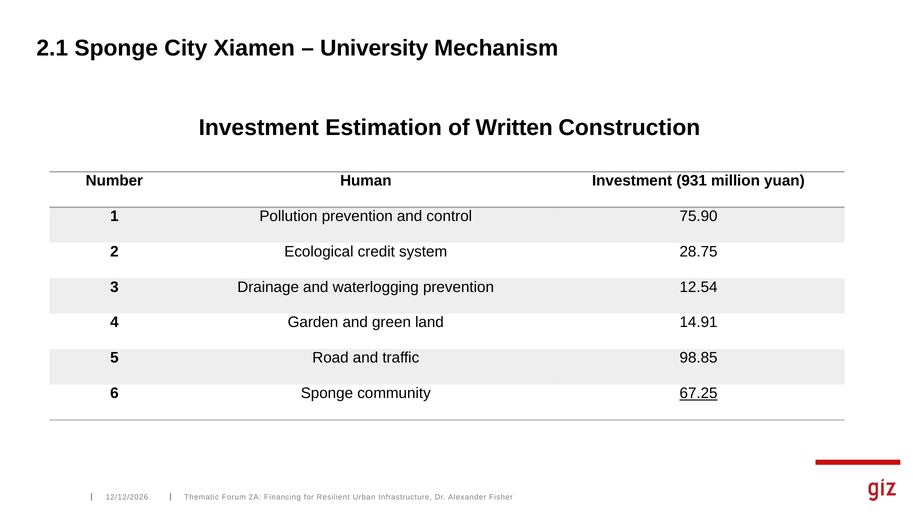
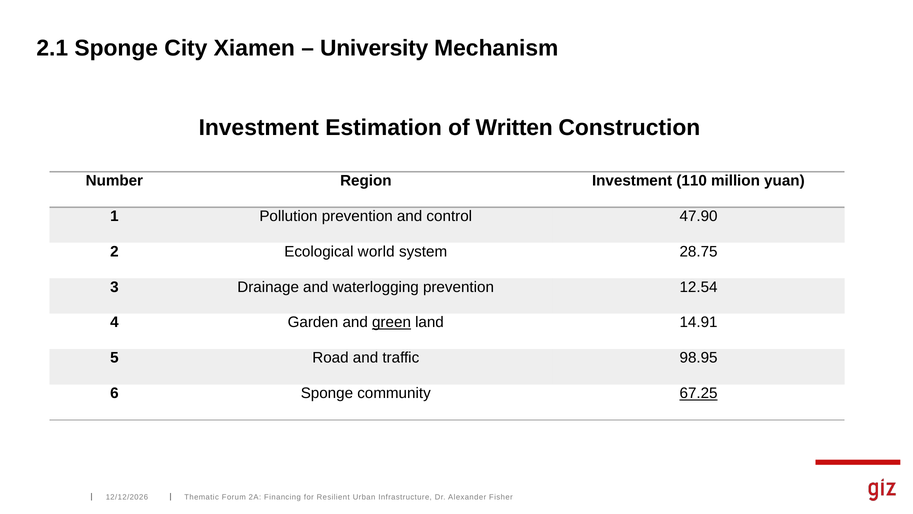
Human: Human -> Region
931: 931 -> 110
75.90: 75.90 -> 47.90
credit: credit -> world
green underline: none -> present
98.85: 98.85 -> 98.95
